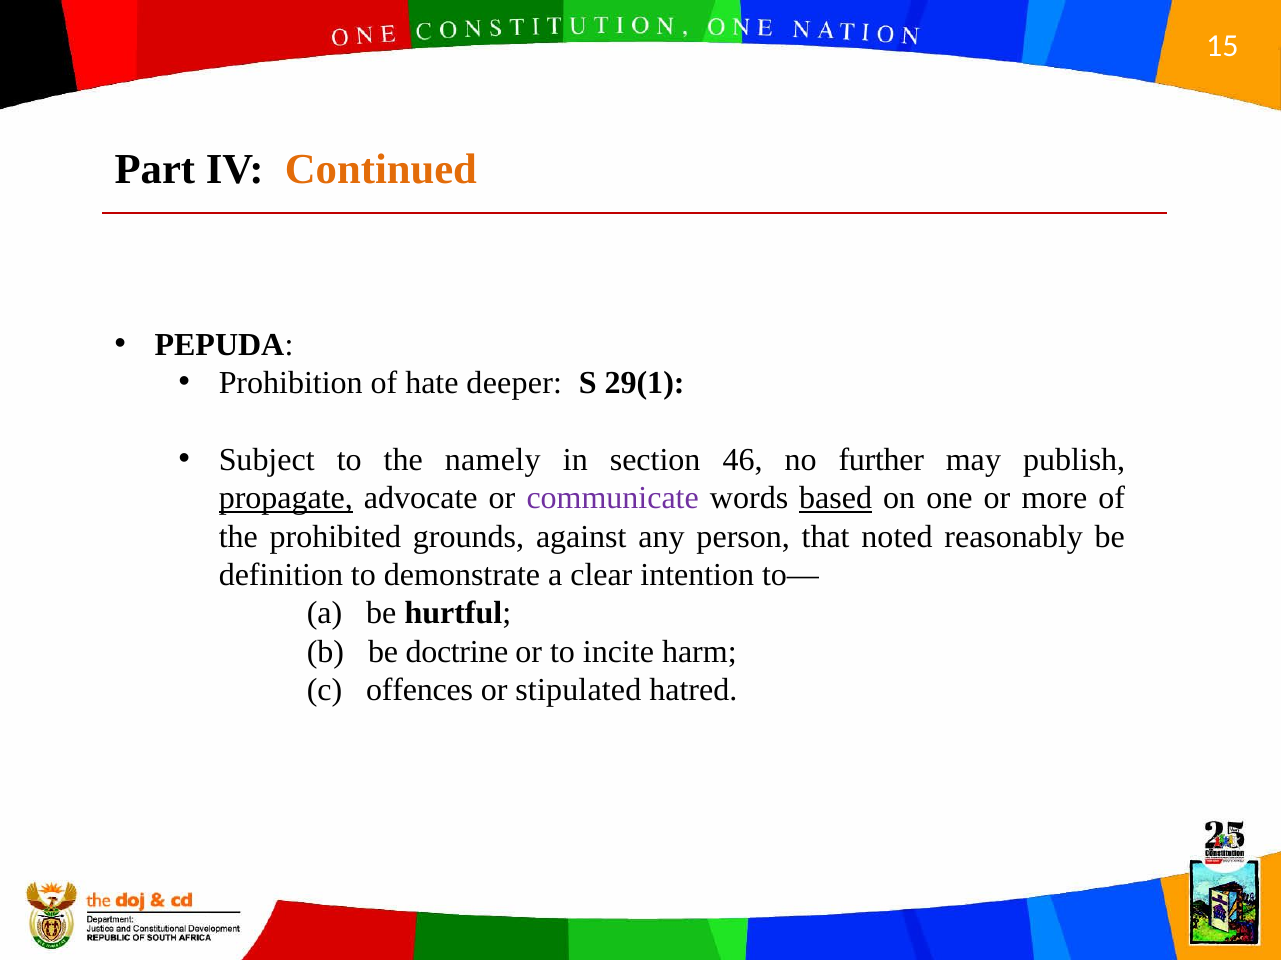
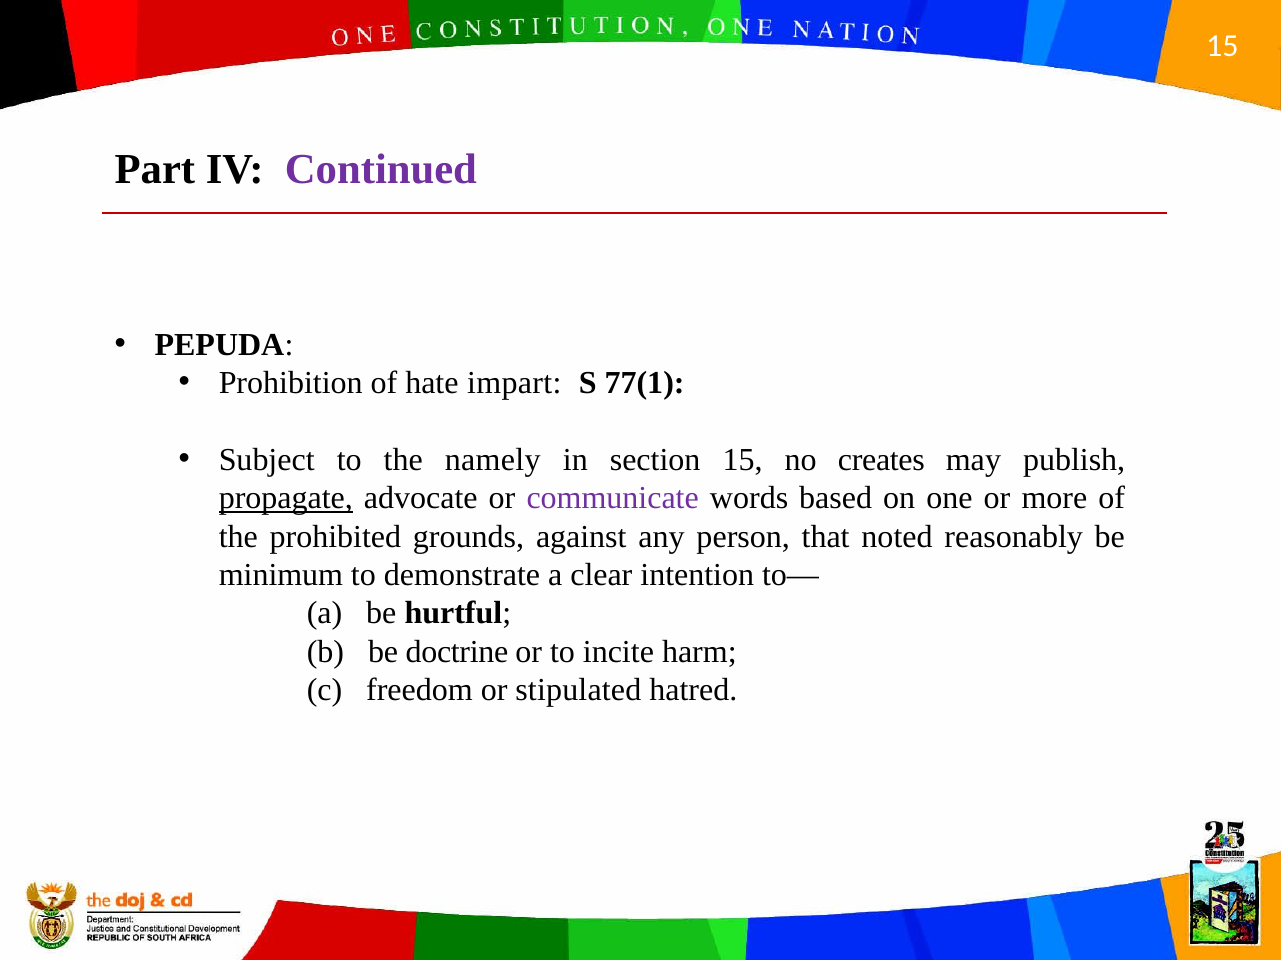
Continued colour: orange -> purple
deeper: deeper -> impart
29(1: 29(1 -> 77(1
section 46: 46 -> 15
further: further -> creates
based underline: present -> none
definition: definition -> minimum
offences: offences -> freedom
